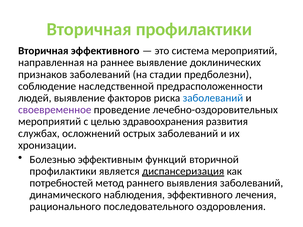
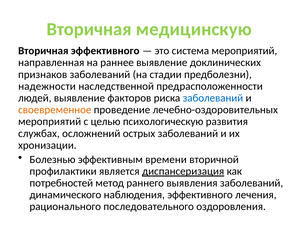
Вторичная профилактики: профилактики -> медицинскую
соблюдение: соблюдение -> надежности
своевременное colour: purple -> orange
здравоохранения: здравоохранения -> психологическую
функций: функций -> времени
